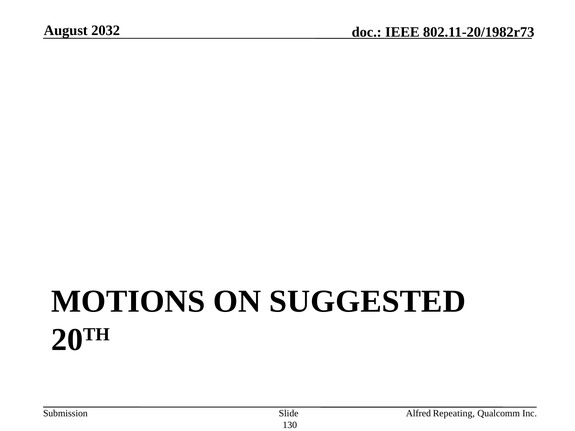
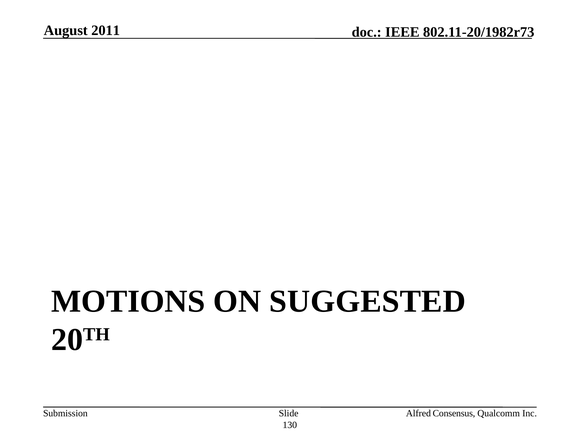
2032: 2032 -> 2011
Repeating: Repeating -> Consensus
